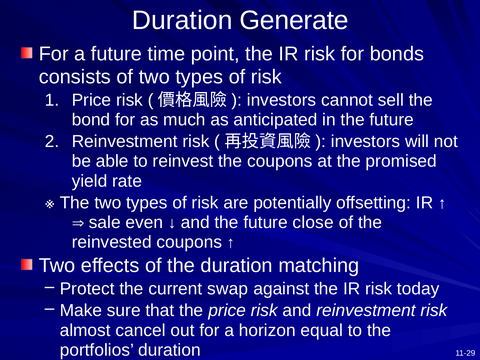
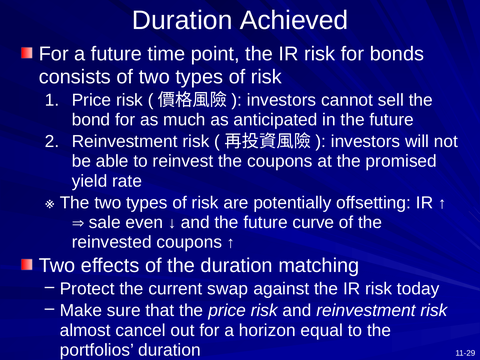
Generate: Generate -> Achieved
close: close -> curve
